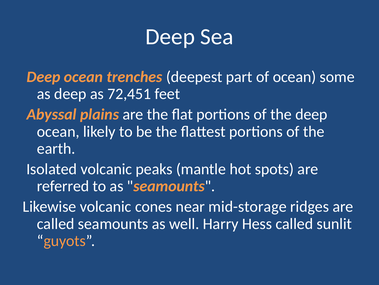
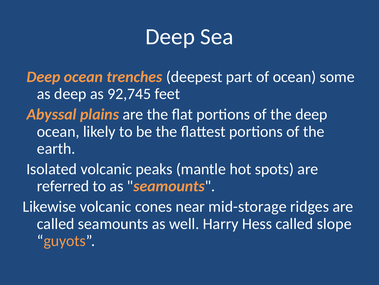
72,451: 72,451 -> 92,745
sunlit: sunlit -> slope
